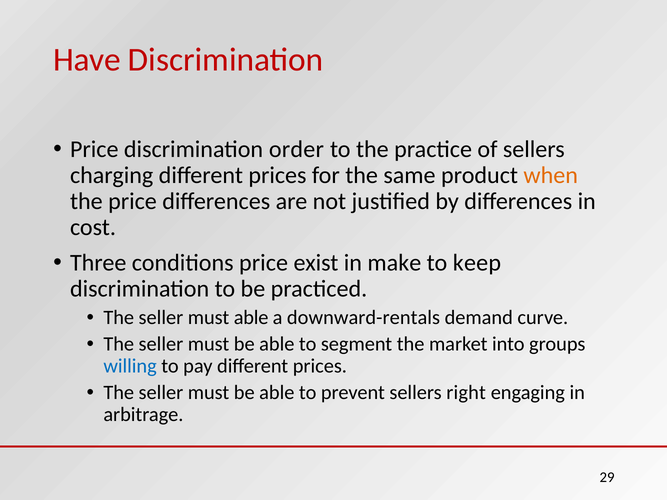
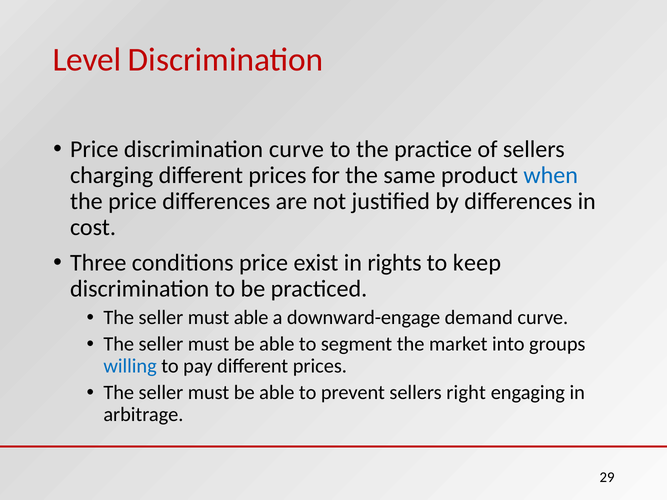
Have: Have -> Level
discrimination order: order -> curve
when colour: orange -> blue
make: make -> rights
downward-rentals: downward-rentals -> downward-engage
